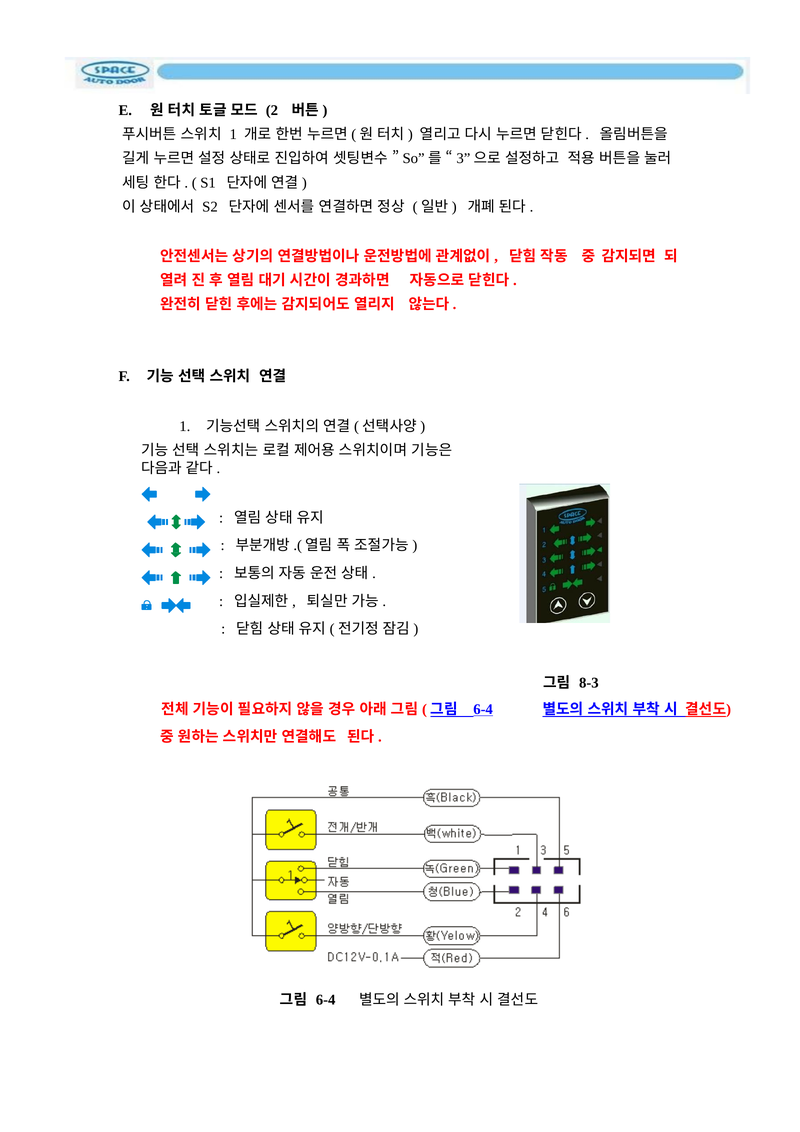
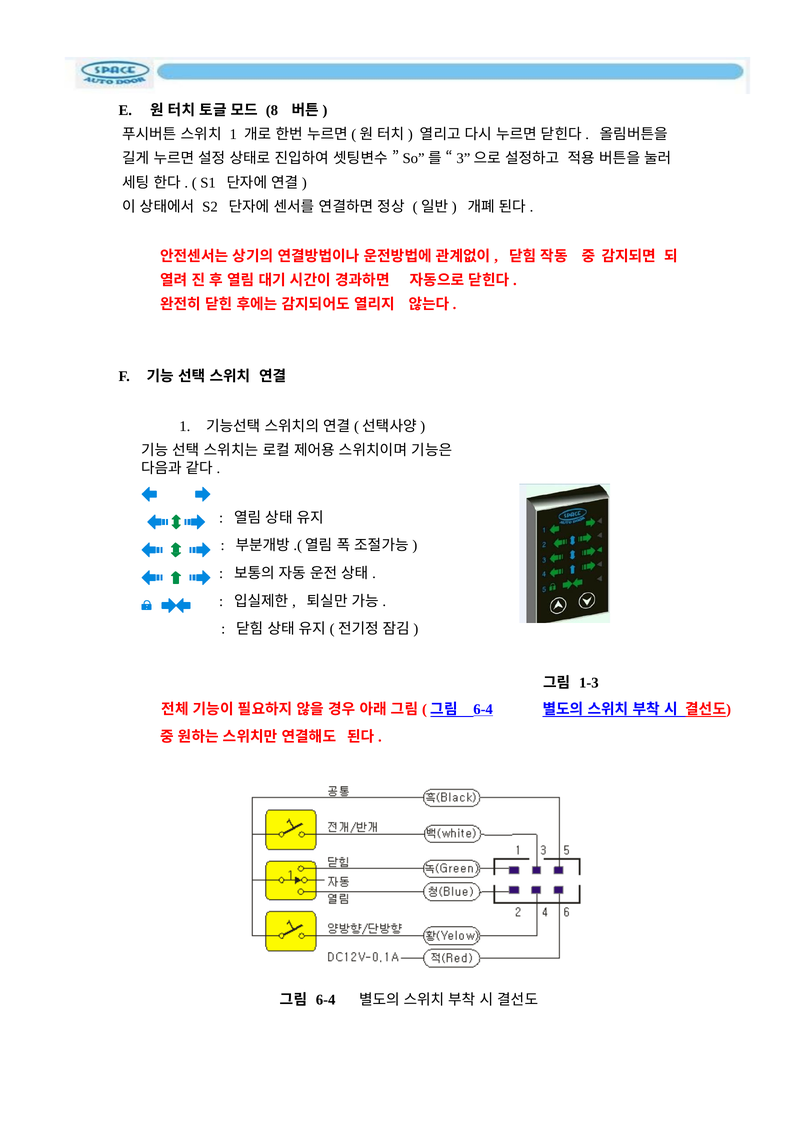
2: 2 -> 8
8-3: 8-3 -> 1-3
